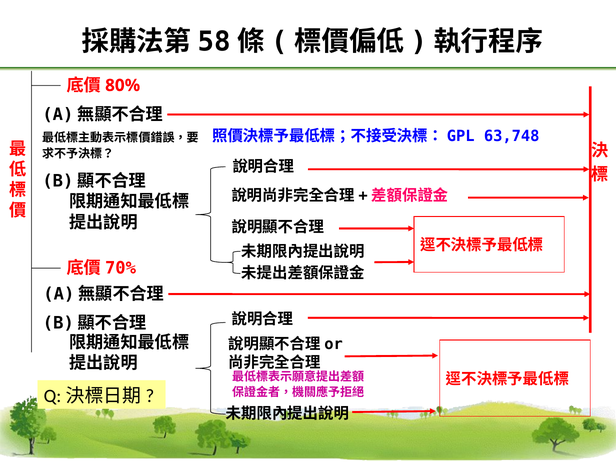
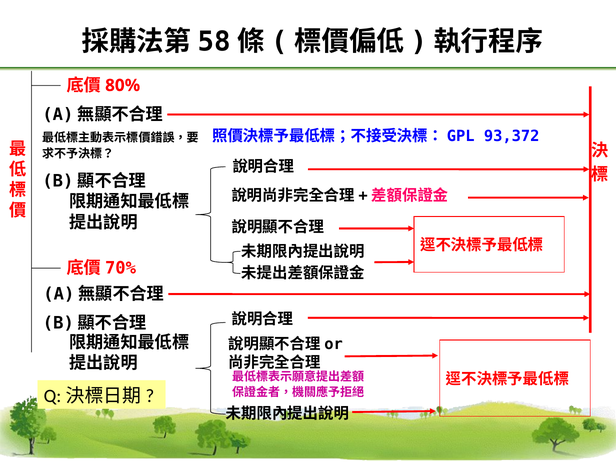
63,748: 63,748 -> 93,372
